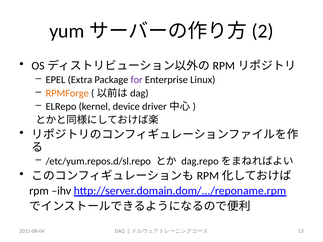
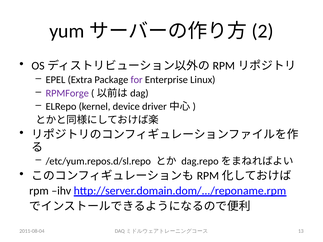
RPMForge colour: orange -> purple
